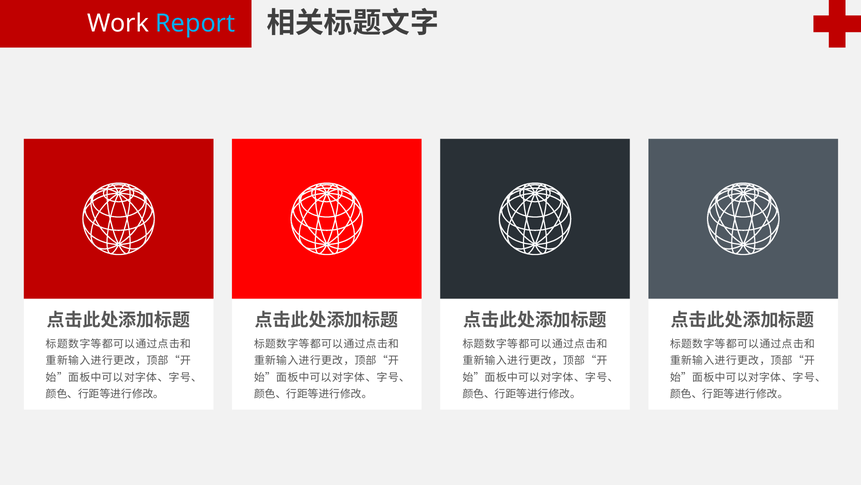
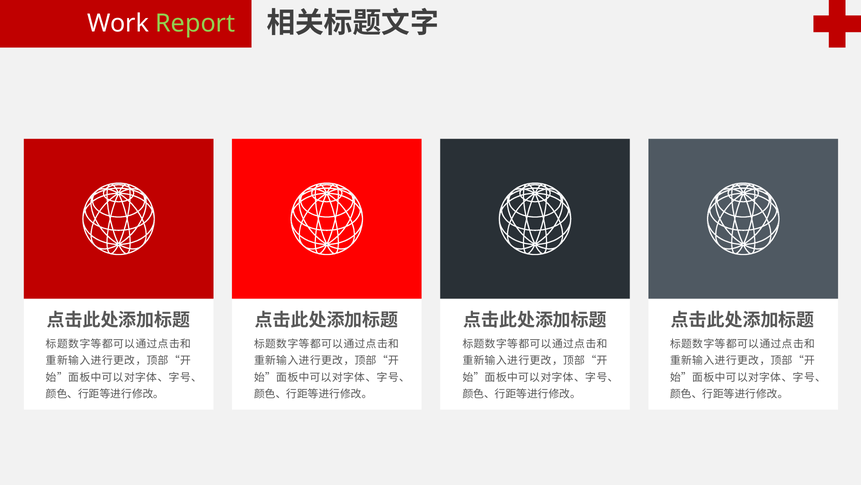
Report colour: light blue -> light green
